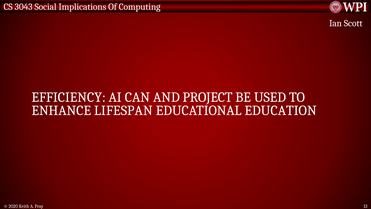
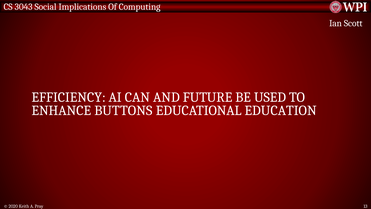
PROJECT: PROJECT -> FUTURE
LIFESPAN: LIFESPAN -> BUTTONS
